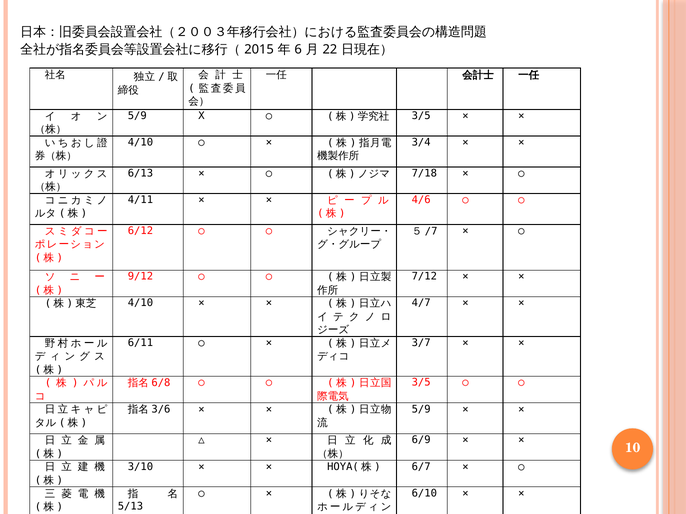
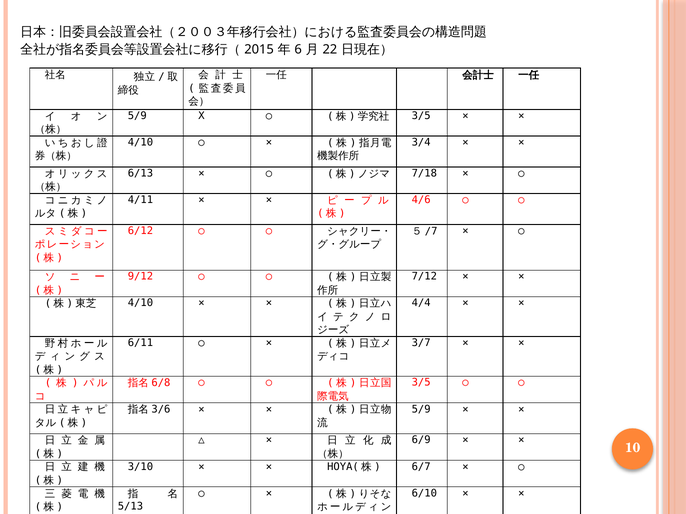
4/7: 4/7 -> 4/4
